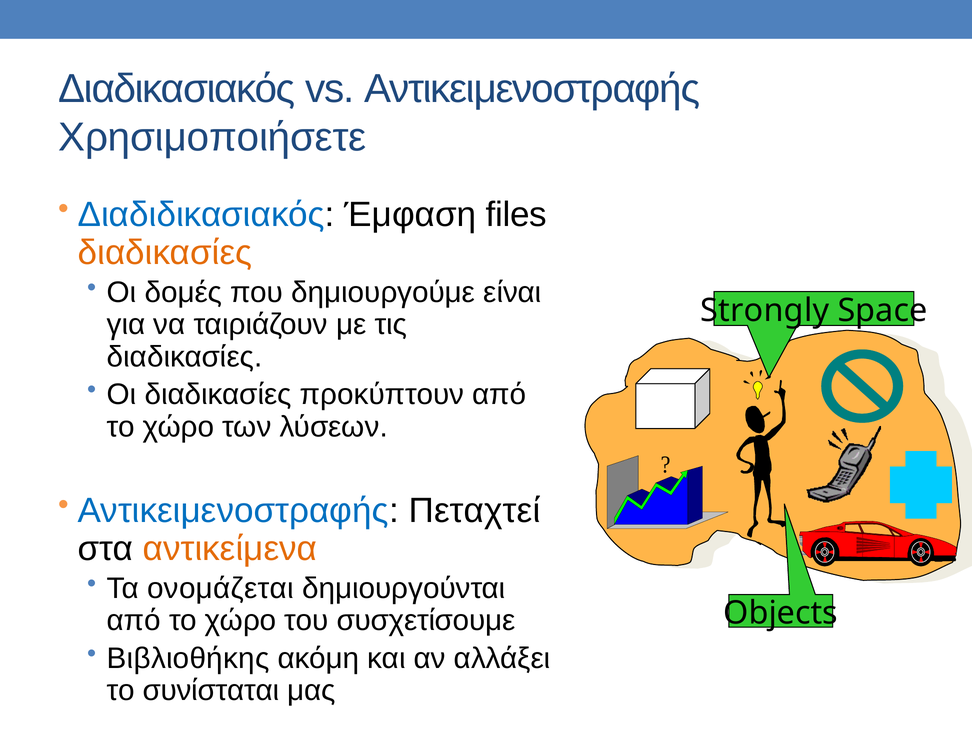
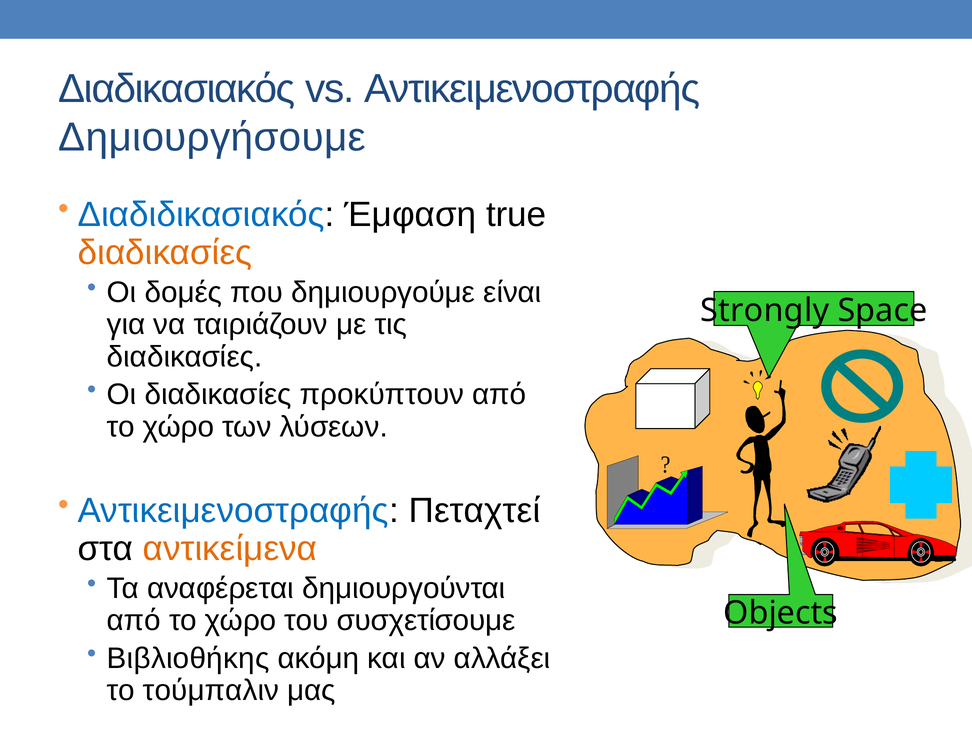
Χρησιμοποιήσετε: Χρησιμοποιήσετε -> Δημιουργήσουμε
files: files -> true
ονομάζεται: ονομάζεται -> αναφέρεται
συνίσταται: συνίσταται -> τούμπαλιν
